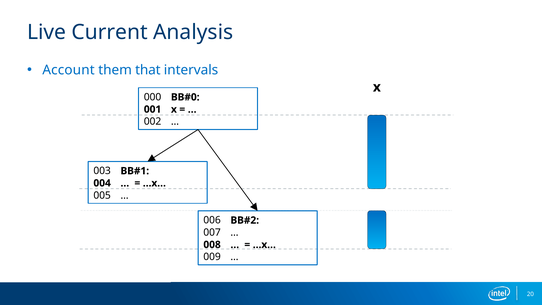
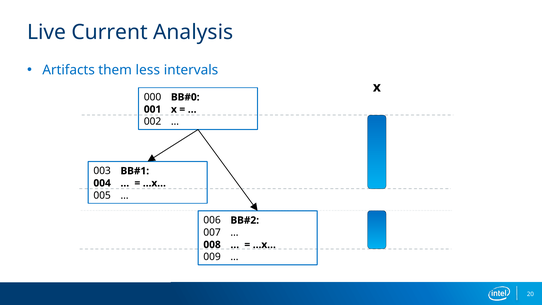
Account: Account -> Artifacts
that: that -> less
